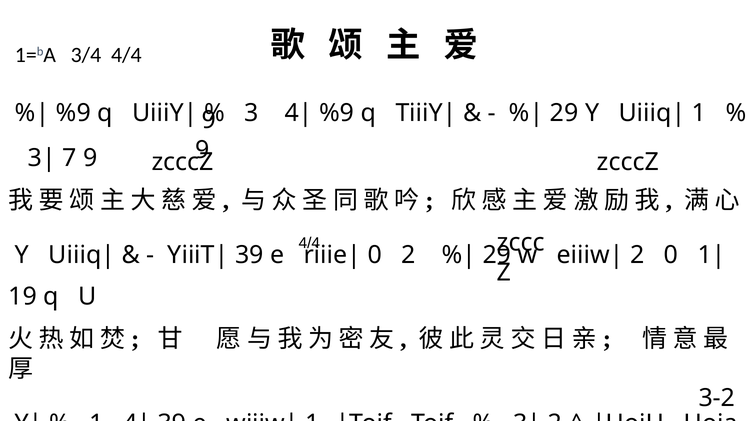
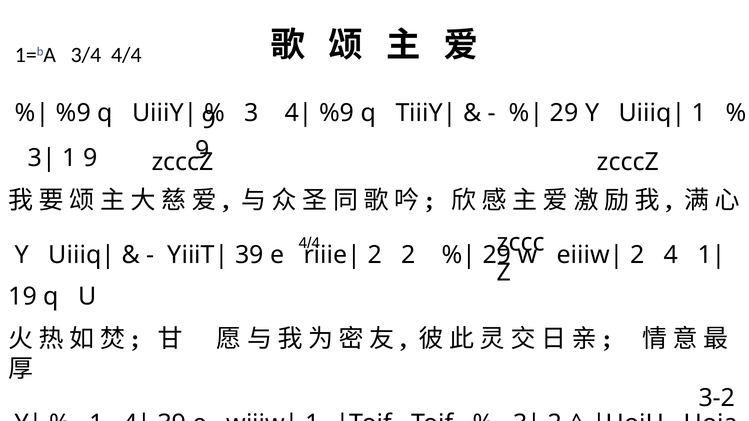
7 at (70, 158): 7 -> 1
0 at (375, 255): 0 -> 2
2 0: 0 -> 4
